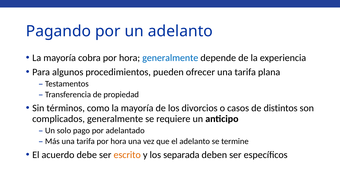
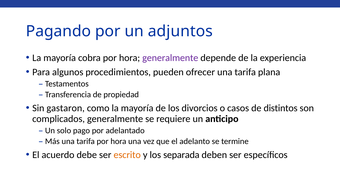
un adelanto: adelanto -> adjuntos
generalmente at (170, 58) colour: blue -> purple
términos: términos -> gastaron
